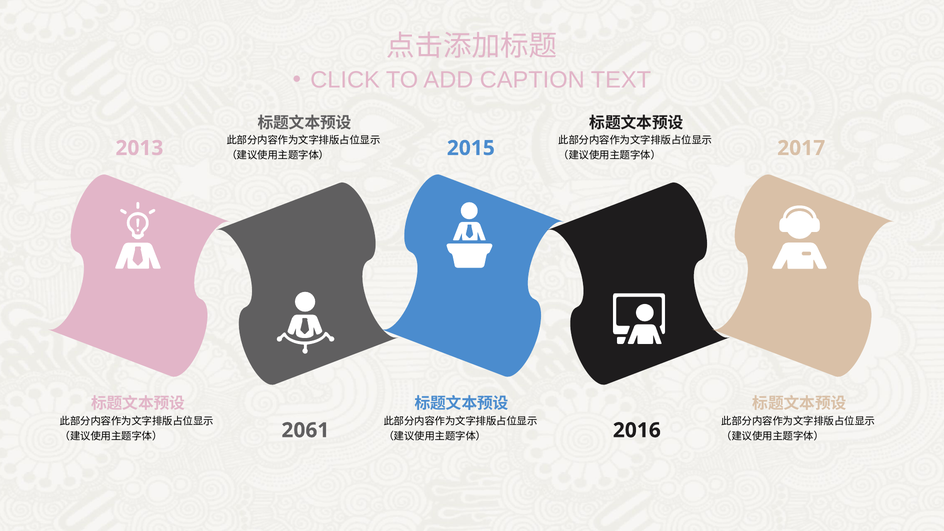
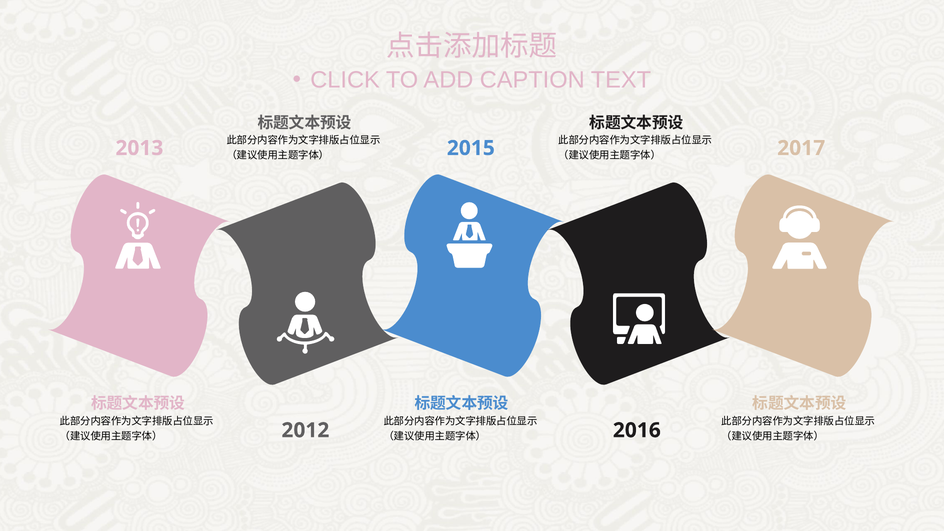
2061: 2061 -> 2012
